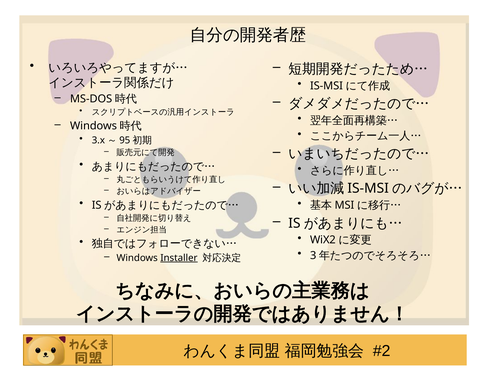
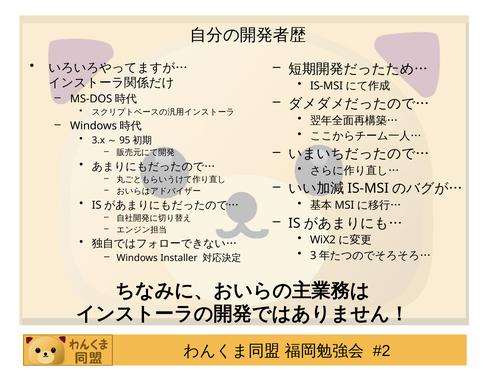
Installer underline: present -> none
